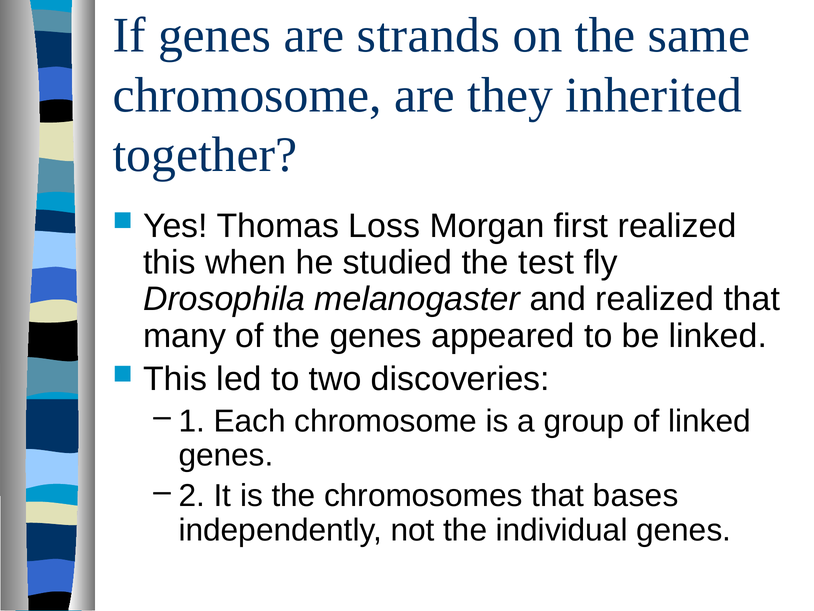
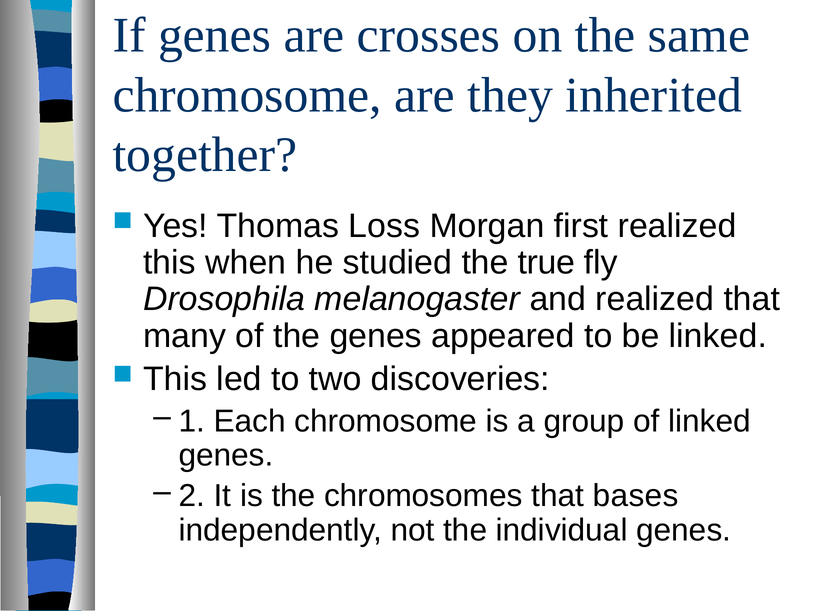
strands: strands -> crosses
test: test -> true
